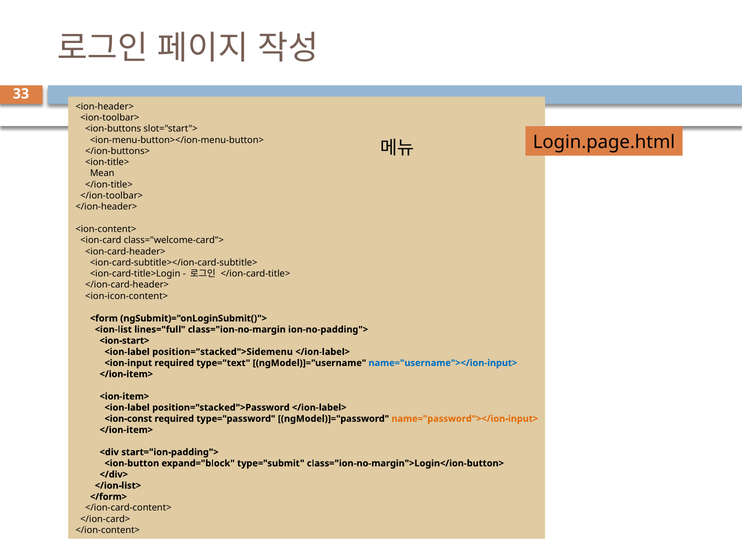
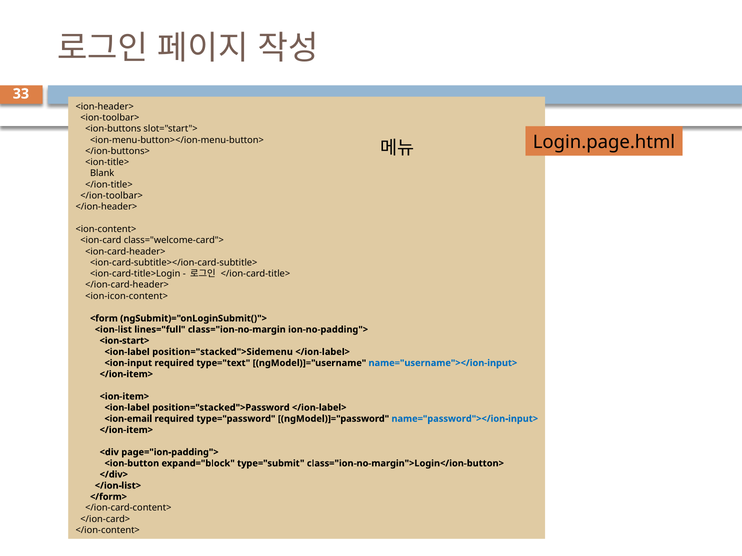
Mean: Mean -> Blank
<ion-const: <ion-const -> <ion-email
name="password"></ion-input> colour: orange -> blue
start="ion-padding">: start="ion-padding"> -> page="ion-padding">
